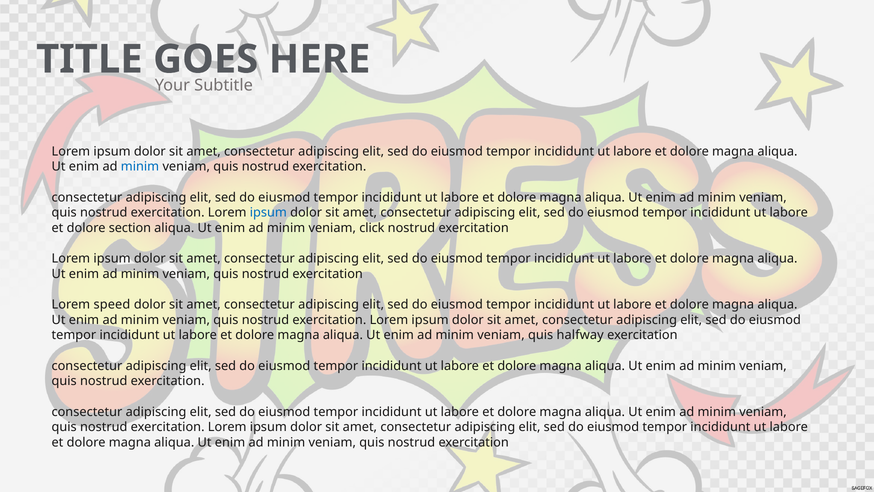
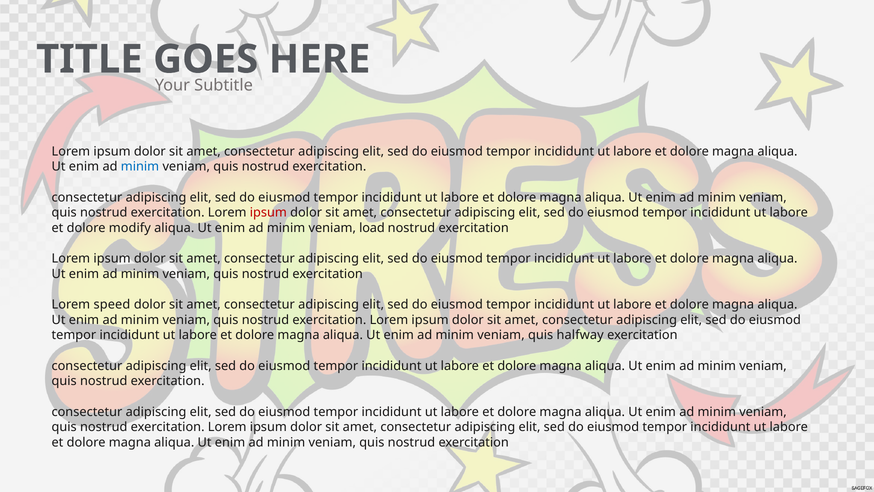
ipsum at (268, 213) colour: blue -> red
section: section -> modify
click: click -> load
